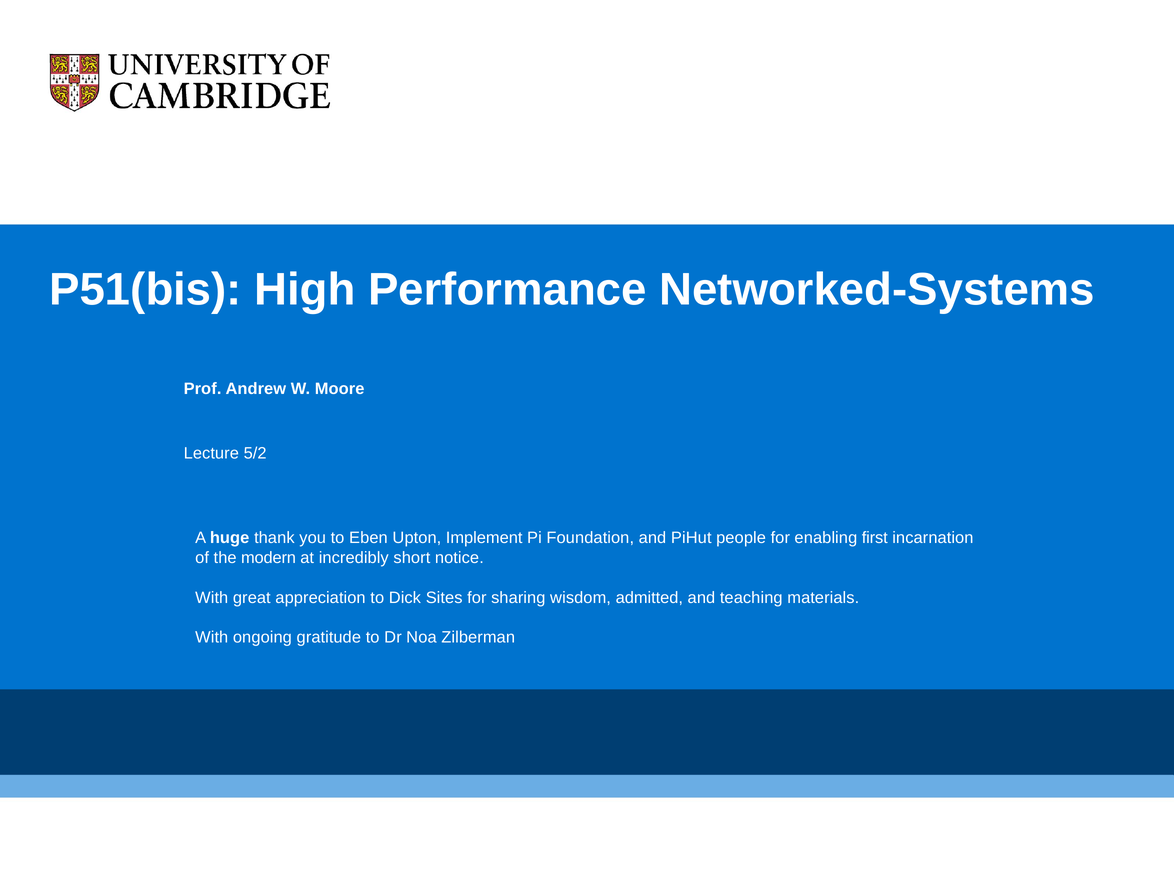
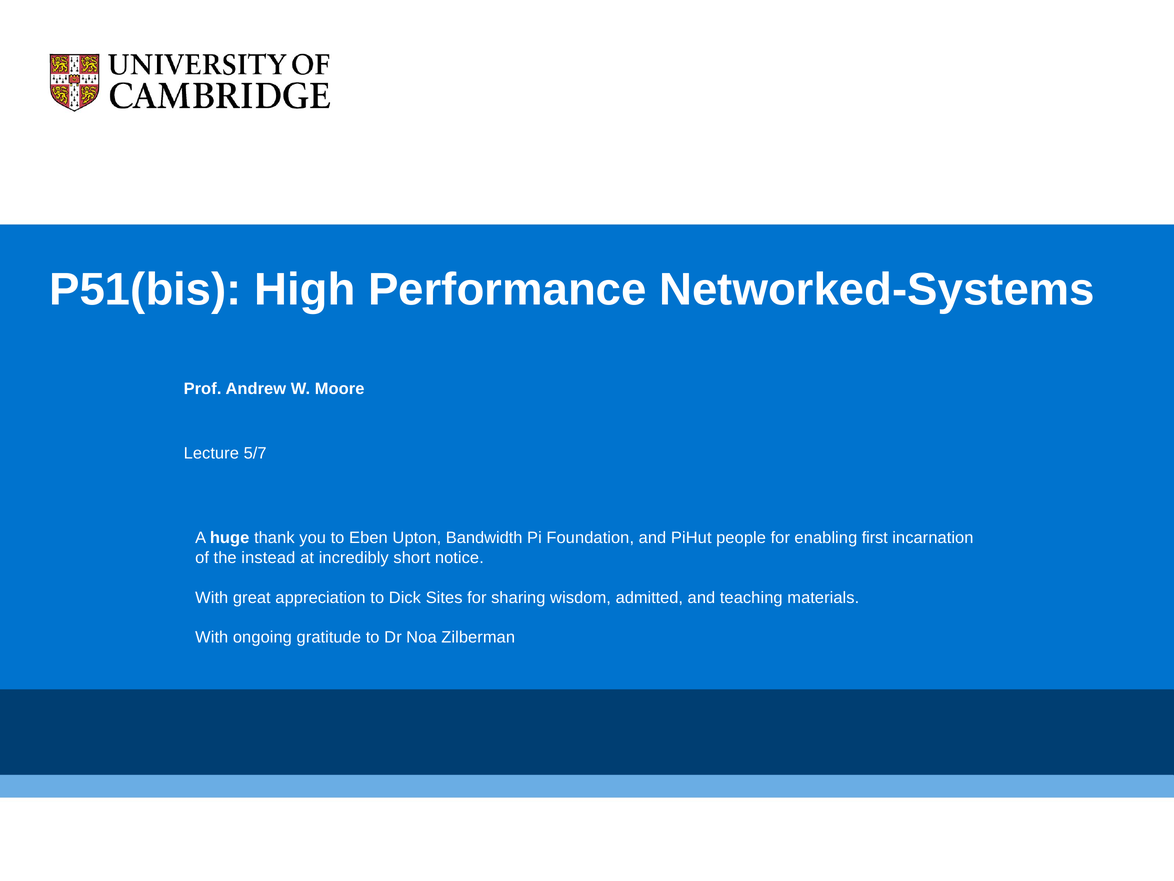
5/2: 5/2 -> 5/7
Implement: Implement -> Bandwidth
modern: modern -> instead
